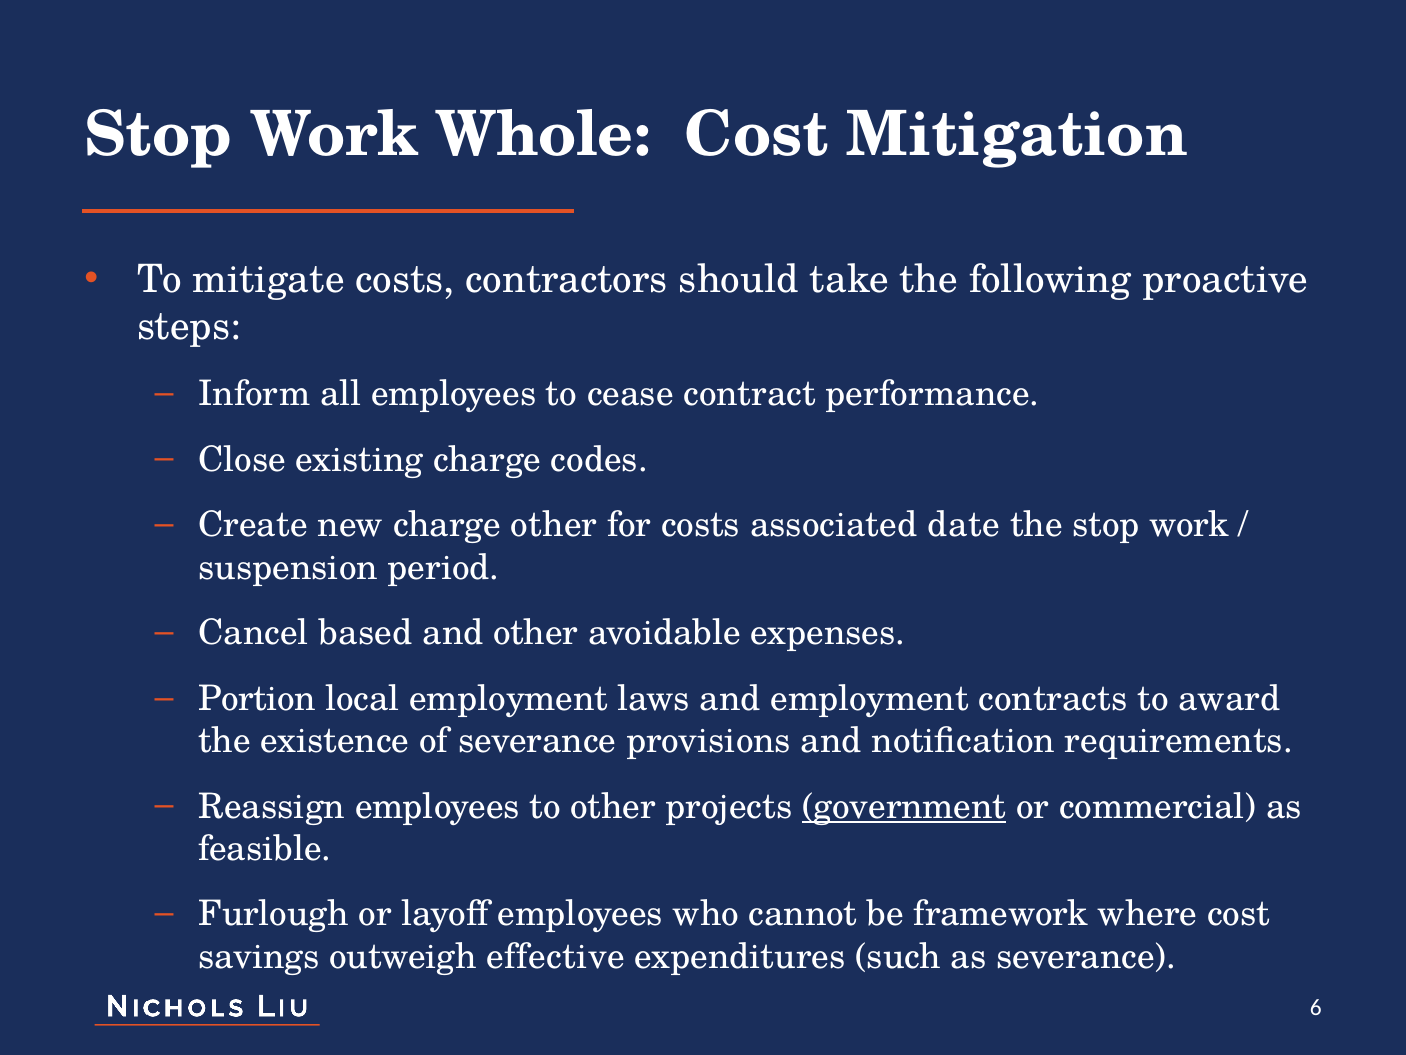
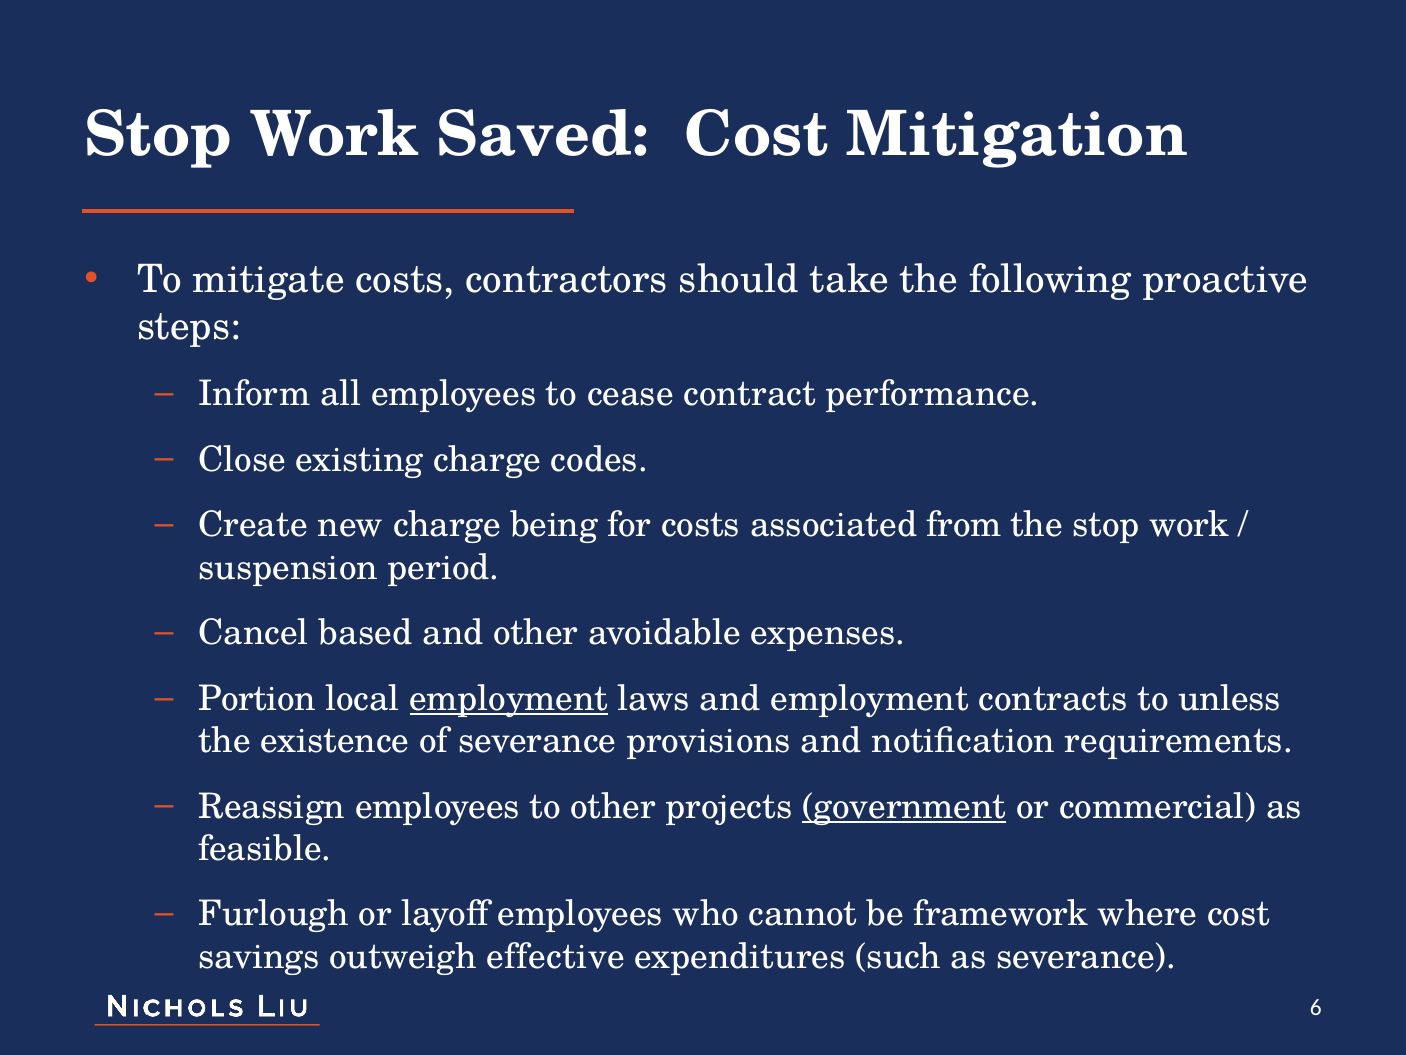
Whole: Whole -> Saved
charge other: other -> being
date: date -> from
employment at (509, 698) underline: none -> present
award: award -> unless
